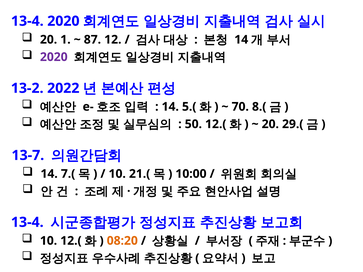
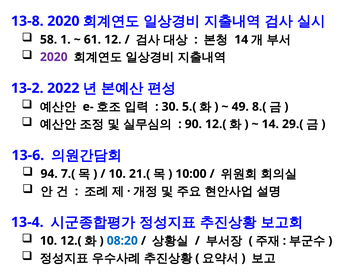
13-4 at (27, 21): 13-4 -> 13-8
20 at (49, 40): 20 -> 58
87: 87 -> 61
14 at (170, 107): 14 -> 30
70: 70 -> 49
50: 50 -> 90
20 at (270, 124): 20 -> 14
13-7: 13-7 -> 13-6
14 at (49, 174): 14 -> 94
08:20 colour: orange -> blue
